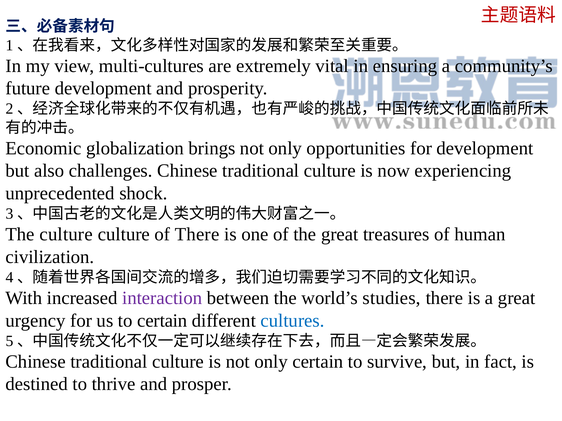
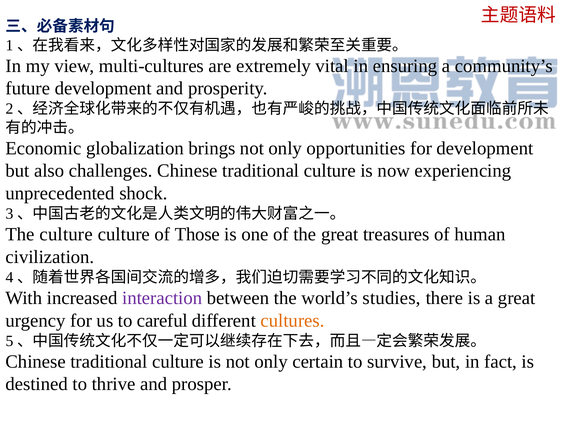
of There: There -> Those
to certain: certain -> careful
cultures colour: blue -> orange
